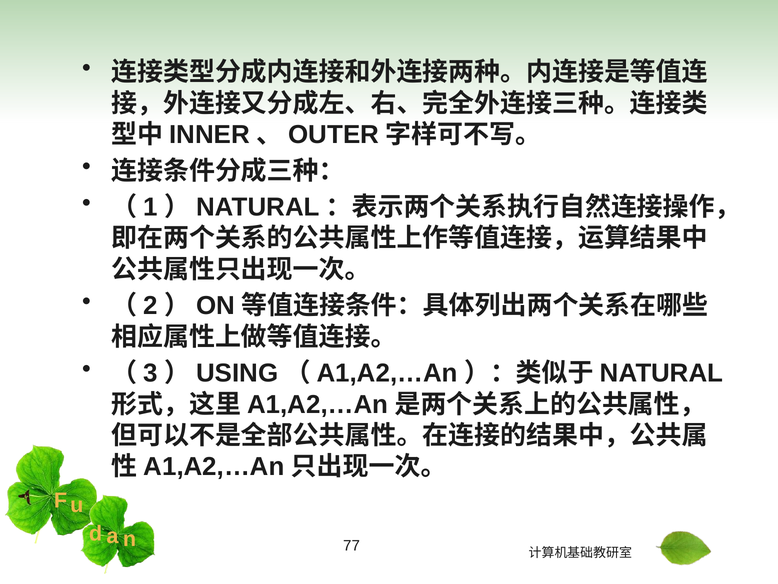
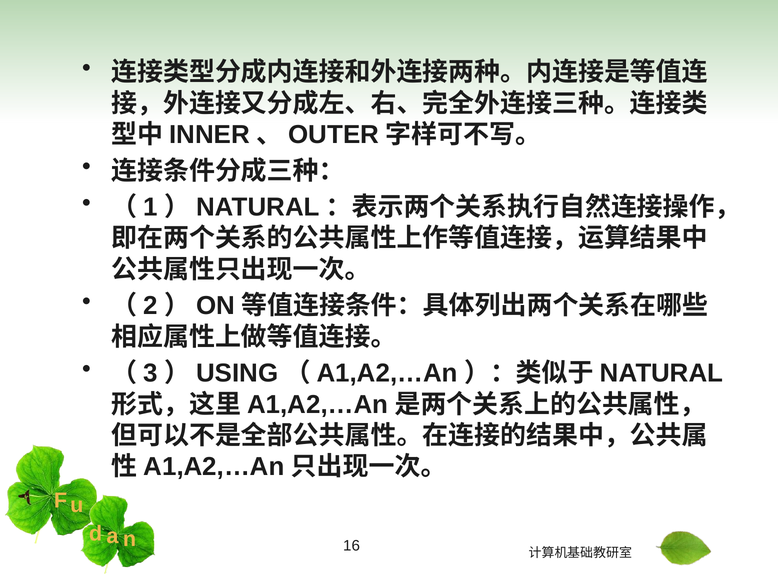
77: 77 -> 16
